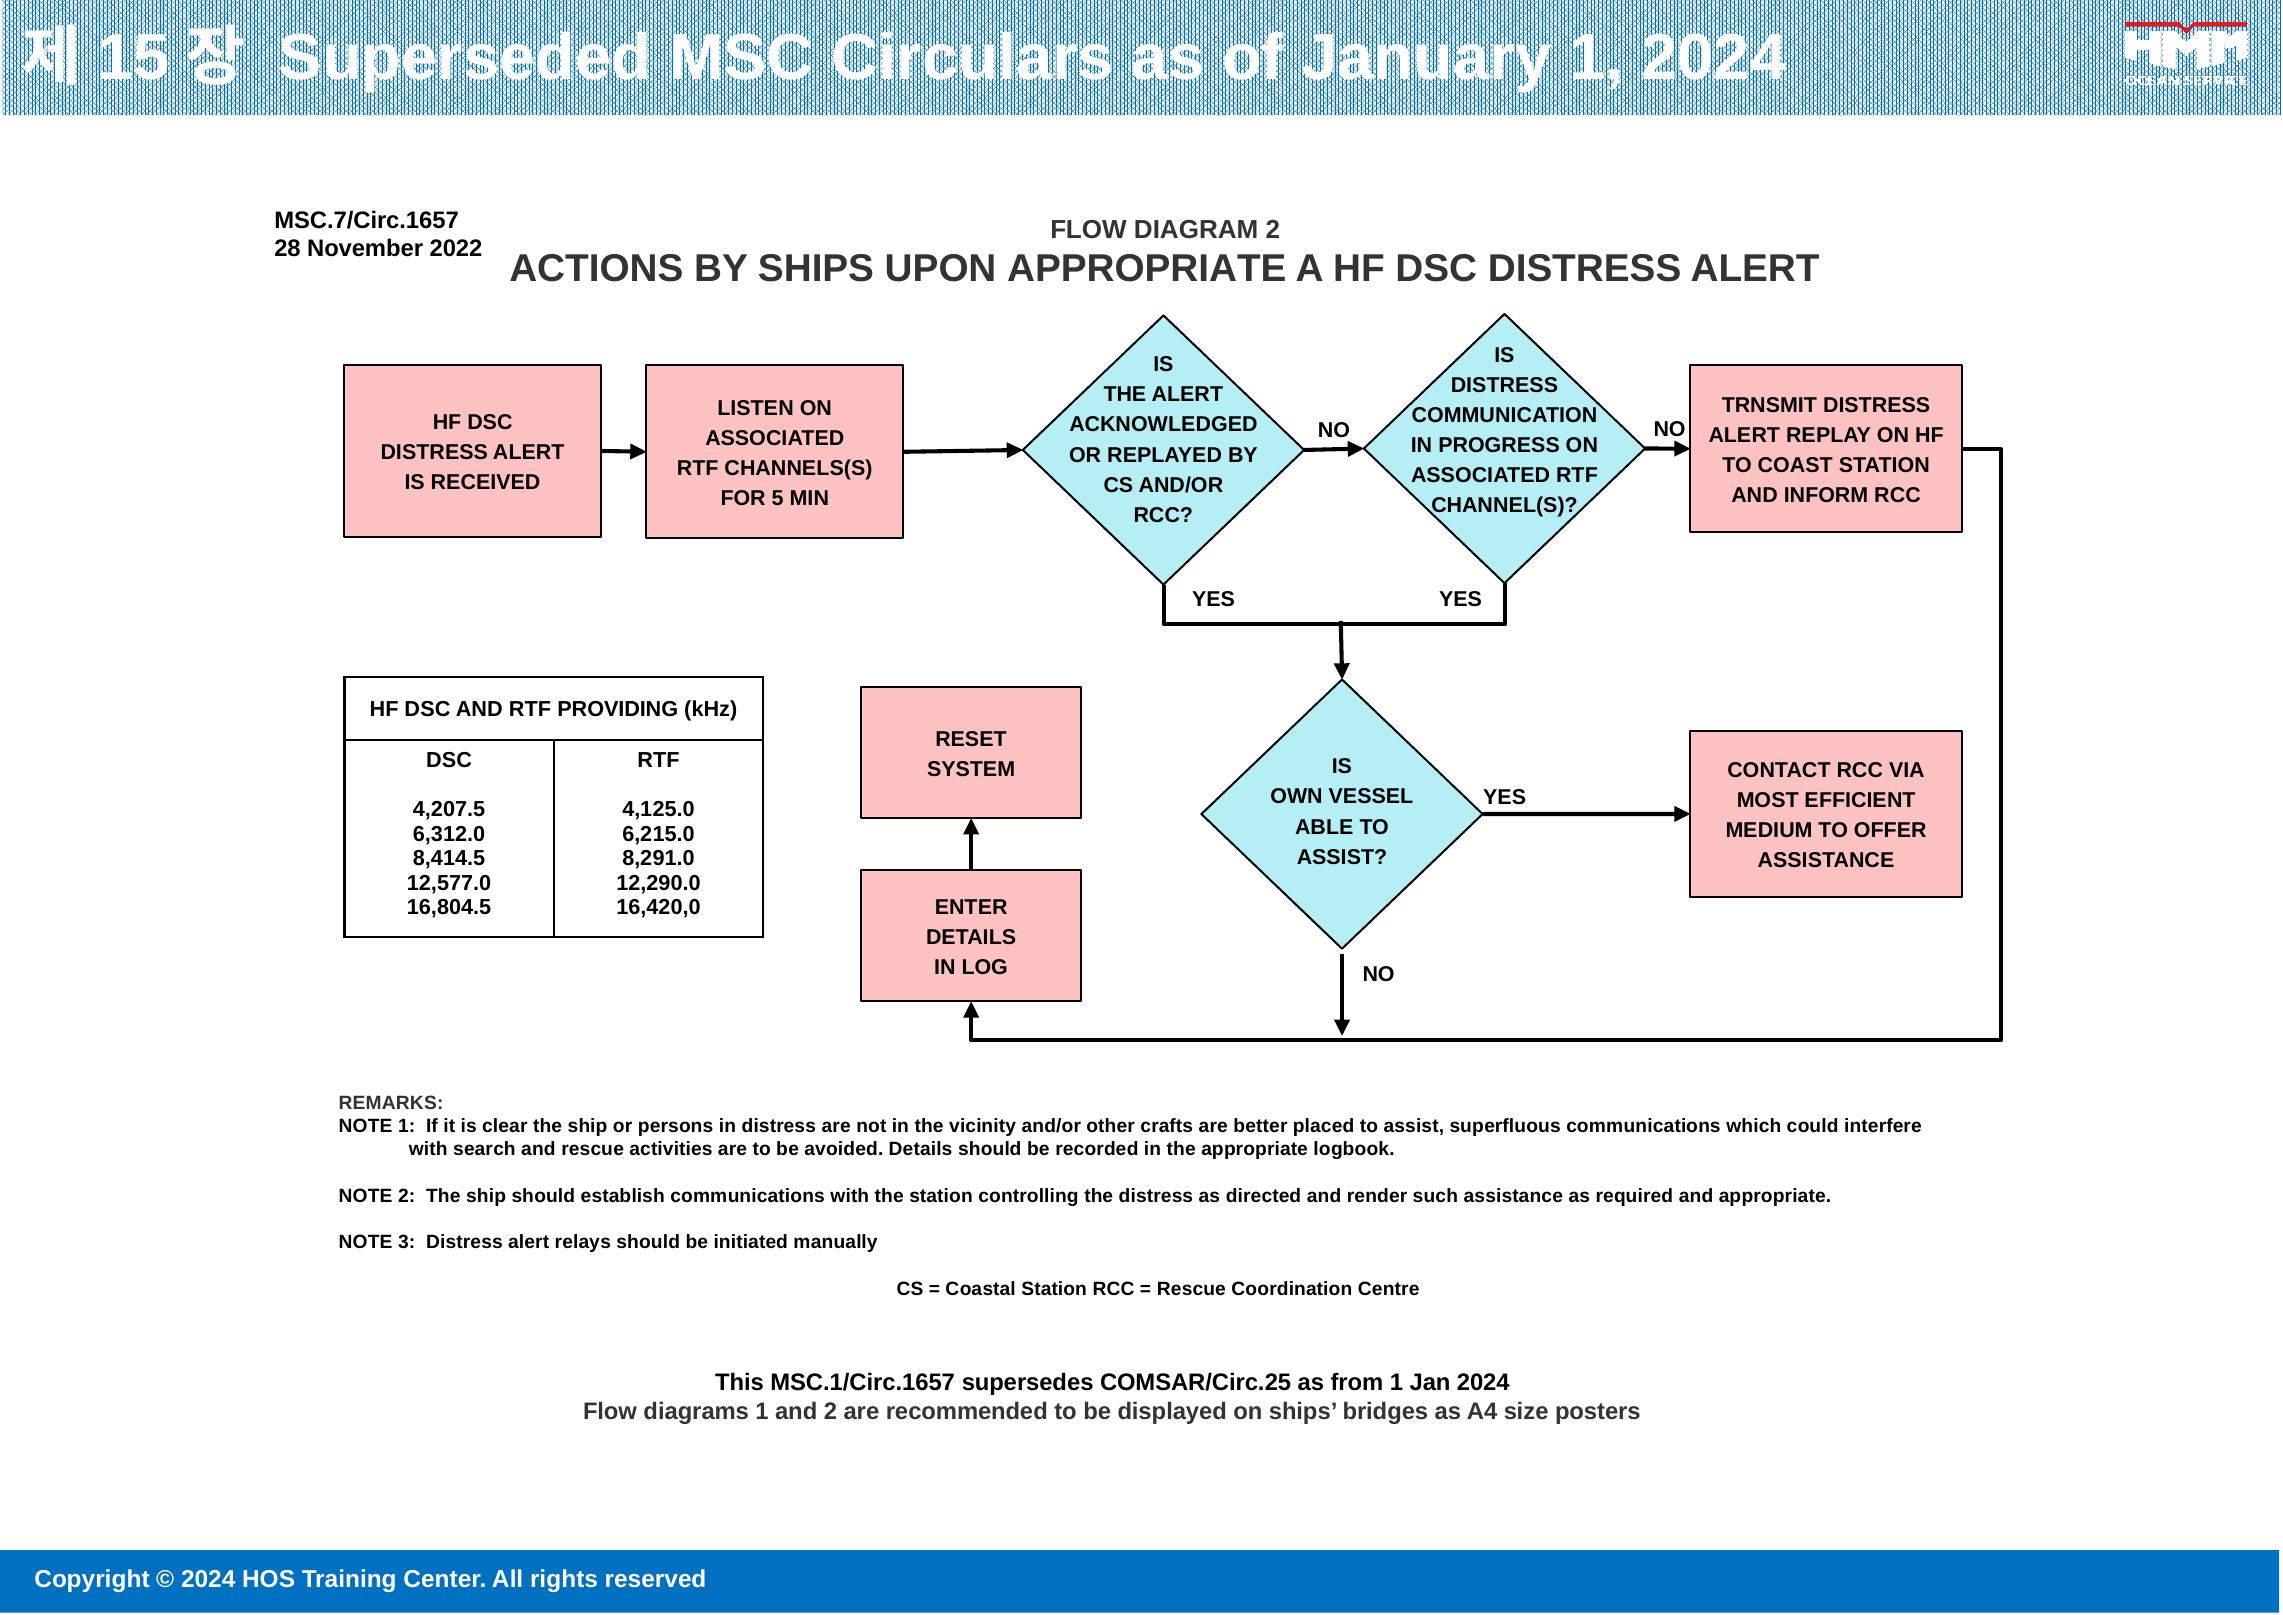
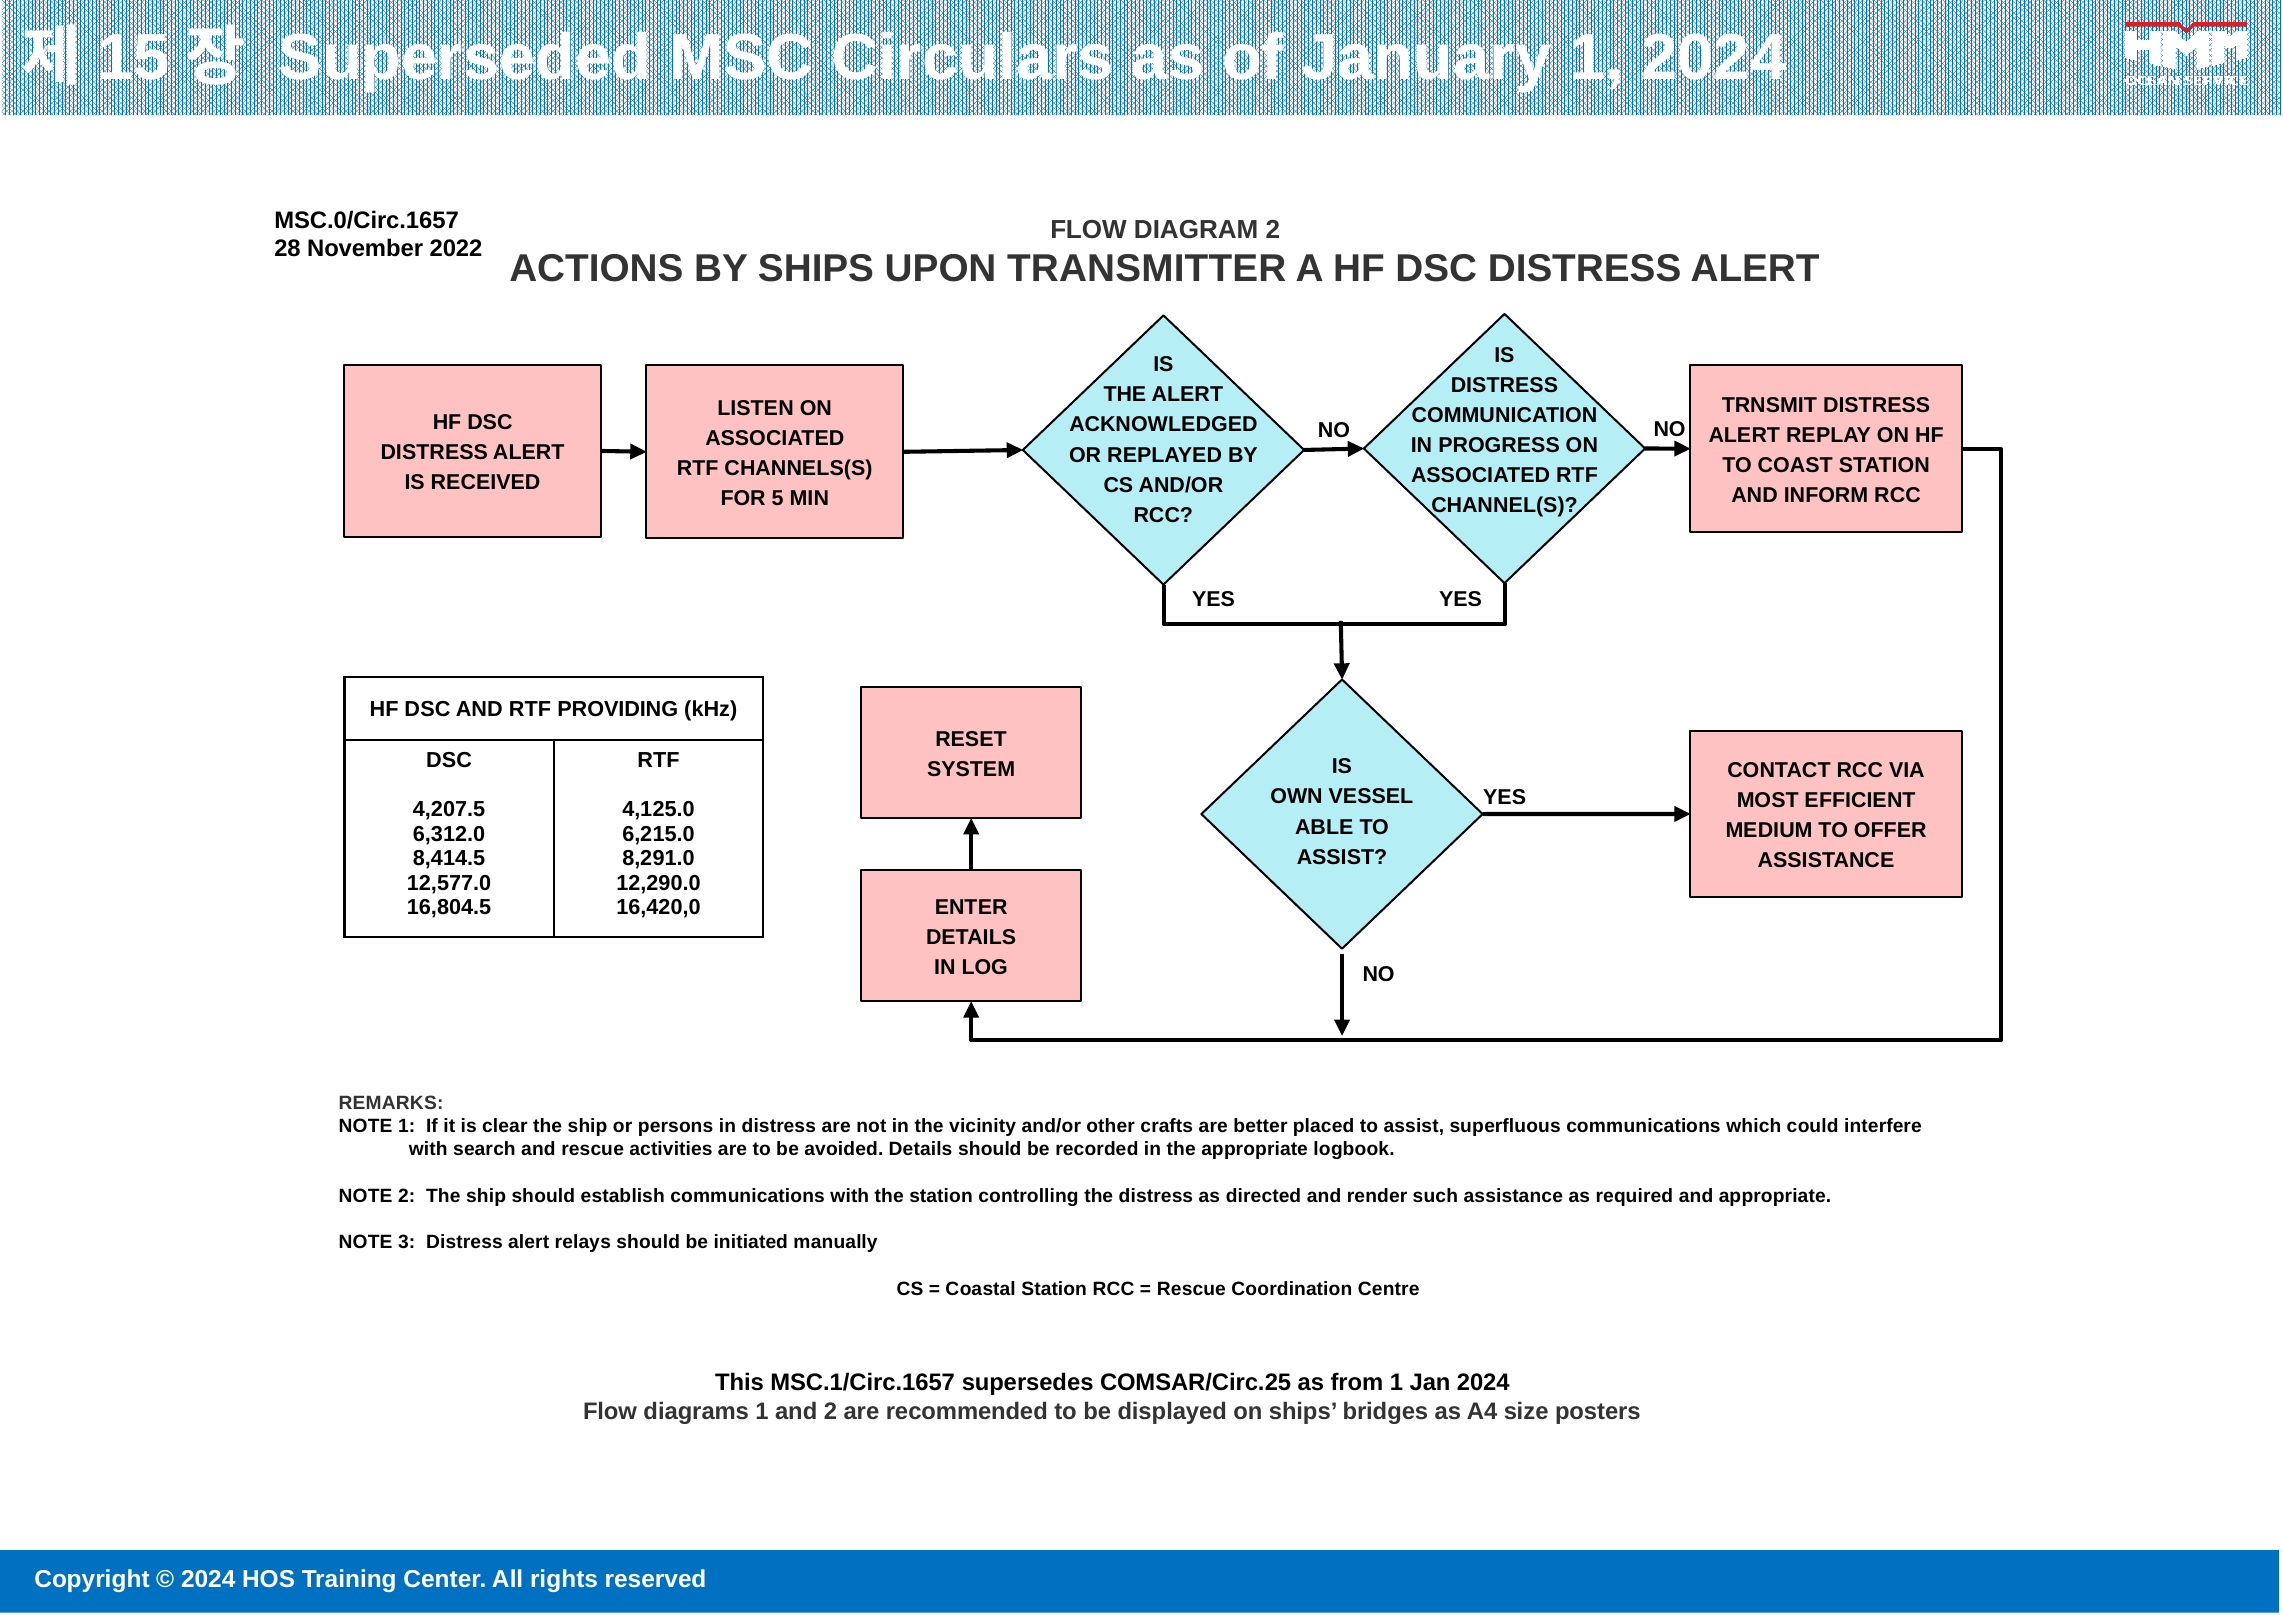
MSC.7/Circ.1657: MSC.7/Circ.1657 -> MSC.0/Circ.1657
UPON APPROPRIATE: APPROPRIATE -> TRANSMITTER
